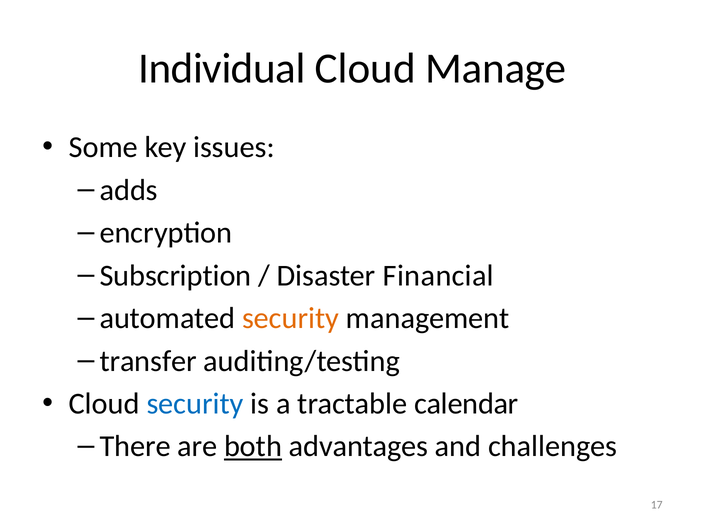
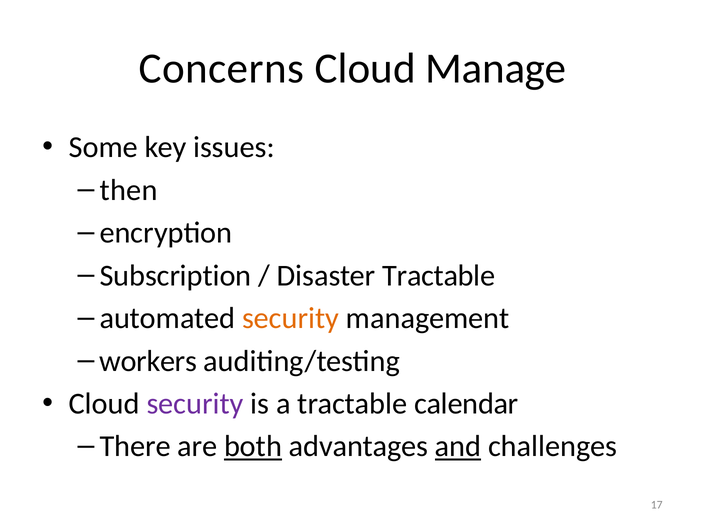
Individual: Individual -> Concerns
adds: adds -> then
Disaster Financial: Financial -> Tractable
transfer: transfer -> workers
security at (195, 404) colour: blue -> purple
and underline: none -> present
